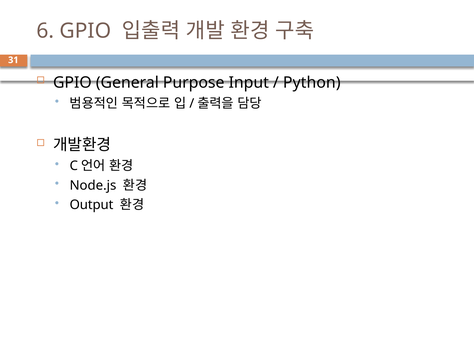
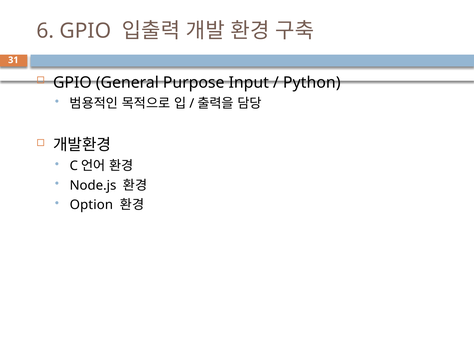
Output: Output -> Option
